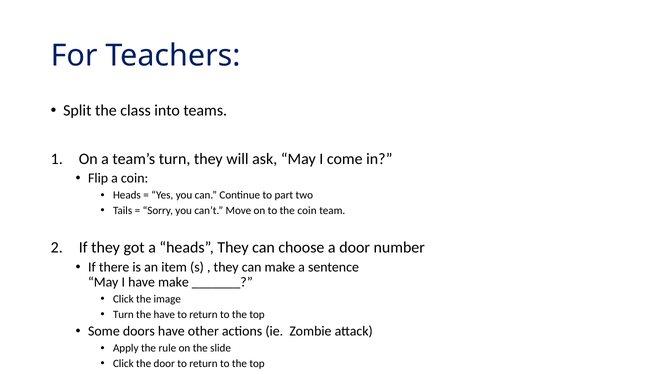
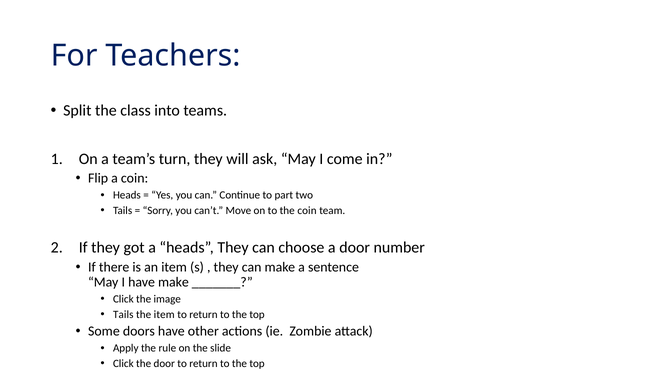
Turn at (123, 314): Turn -> Tails
the have: have -> item
